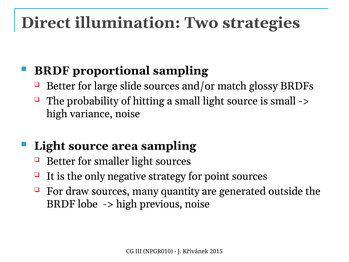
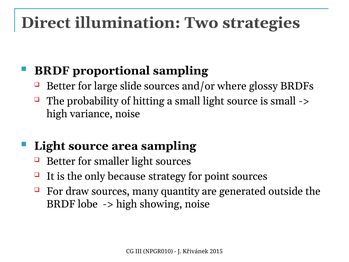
match: match -> where
negative: negative -> because
previous: previous -> showing
